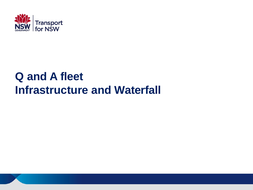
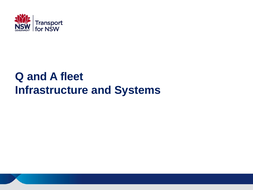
Waterfall: Waterfall -> Systems
